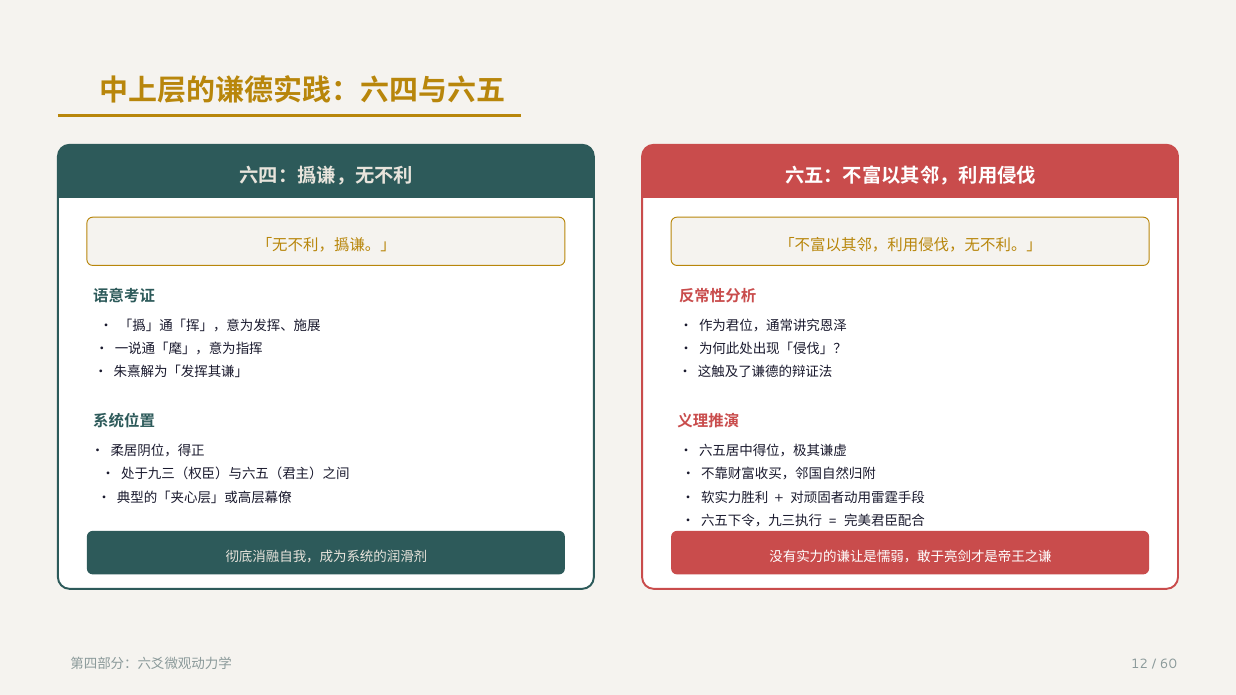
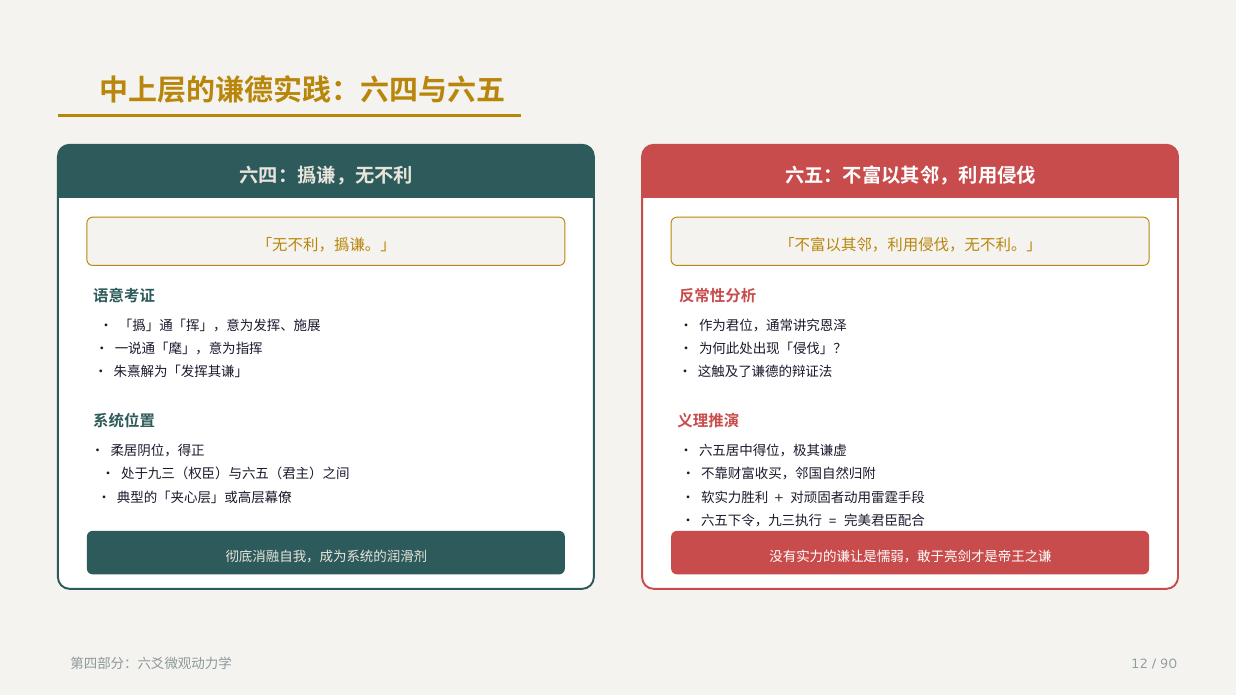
60: 60 -> 90
